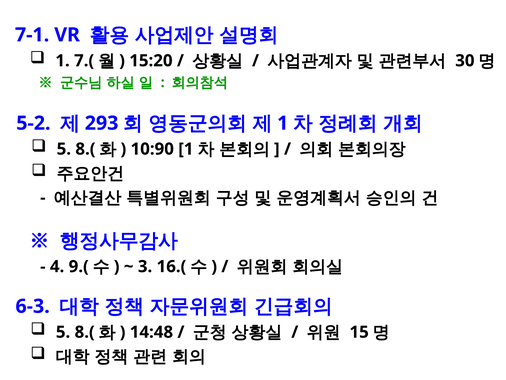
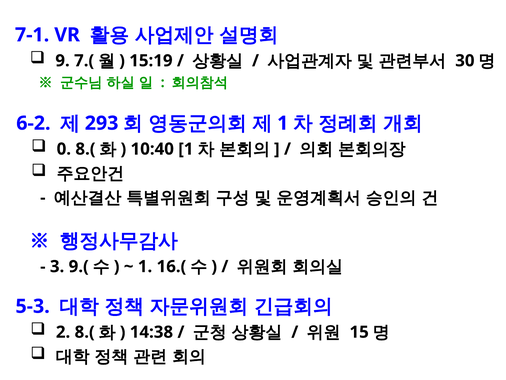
1 at (63, 61): 1 -> 9
15:20: 15:20 -> 15:19
5-2: 5-2 -> 6-2
5 at (64, 149): 5 -> 0
10:90: 10:90 -> 10:40
4: 4 -> 3
3 at (145, 266): 3 -> 1
6-3: 6-3 -> 5-3
5 at (63, 332): 5 -> 2
14:48: 14:48 -> 14:38
